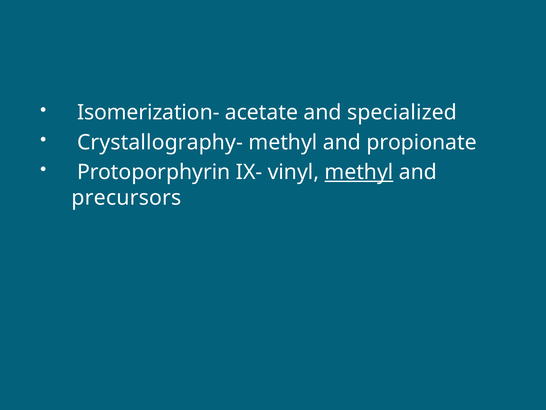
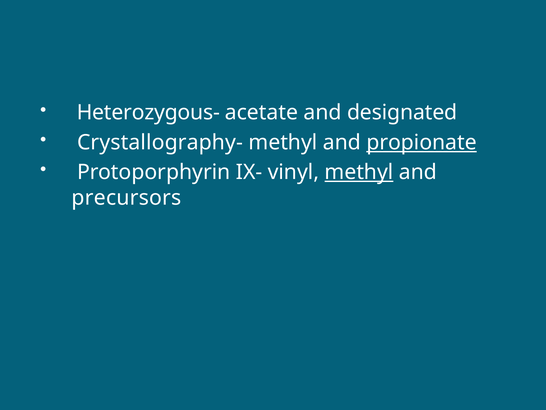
Isomerization-: Isomerization- -> Heterozygous-
specialized: specialized -> designated
propionate underline: none -> present
